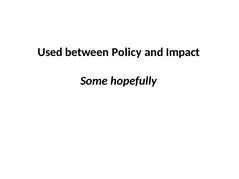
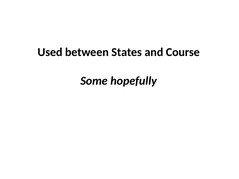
Policy: Policy -> States
Impact: Impact -> Course
